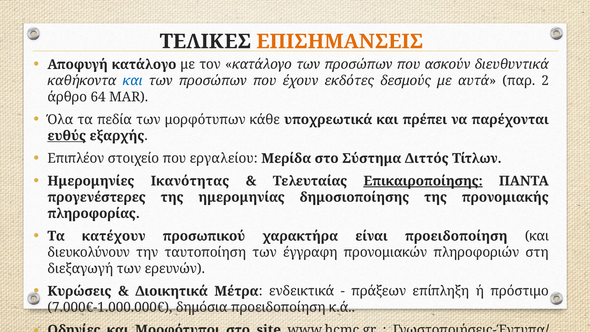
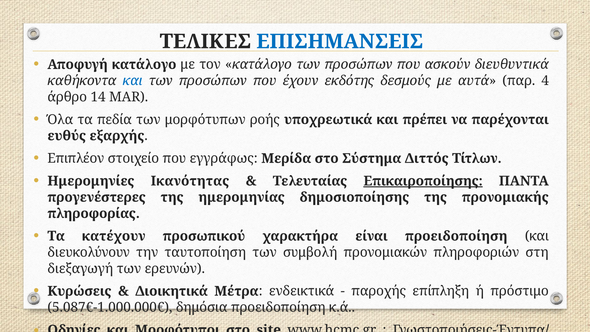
ΕΠΙΣΗΜΑΝΣΕΙΣ colour: orange -> blue
εκδότες: εκδότες -> εκδότης
2: 2 -> 4
64: 64 -> 14
κάθε: κάθε -> ροής
ευθύς underline: present -> none
εργαλείου: εργαλείου -> εγγράφως
έγγραφη: έγγραφη -> συμβολή
πράξεων: πράξεων -> παροχής
7.000€-1.000.000€: 7.000€-1.000.000€ -> 5.087€-1.000.000€
